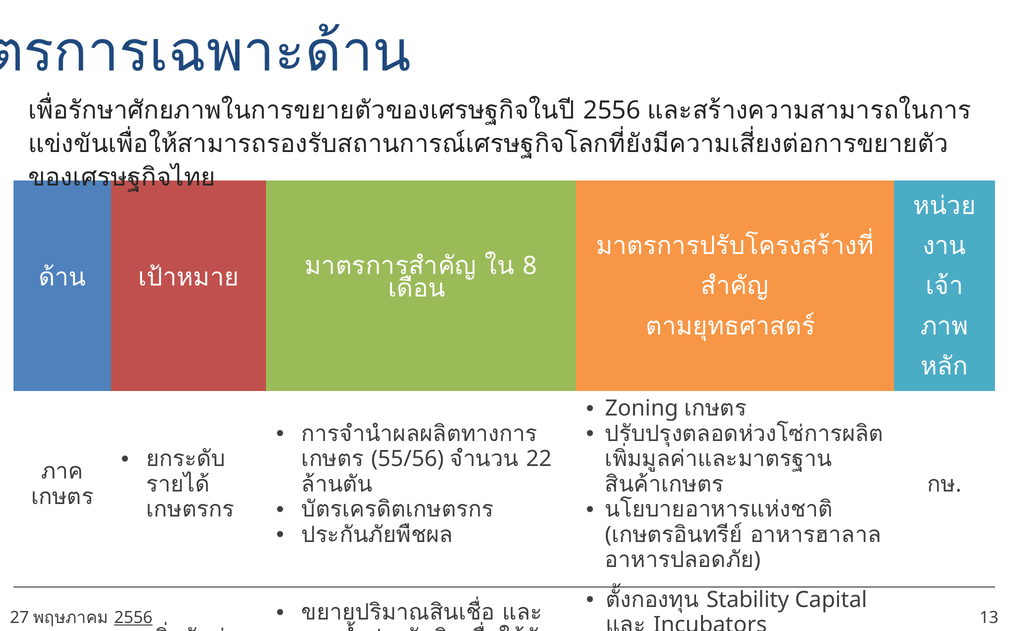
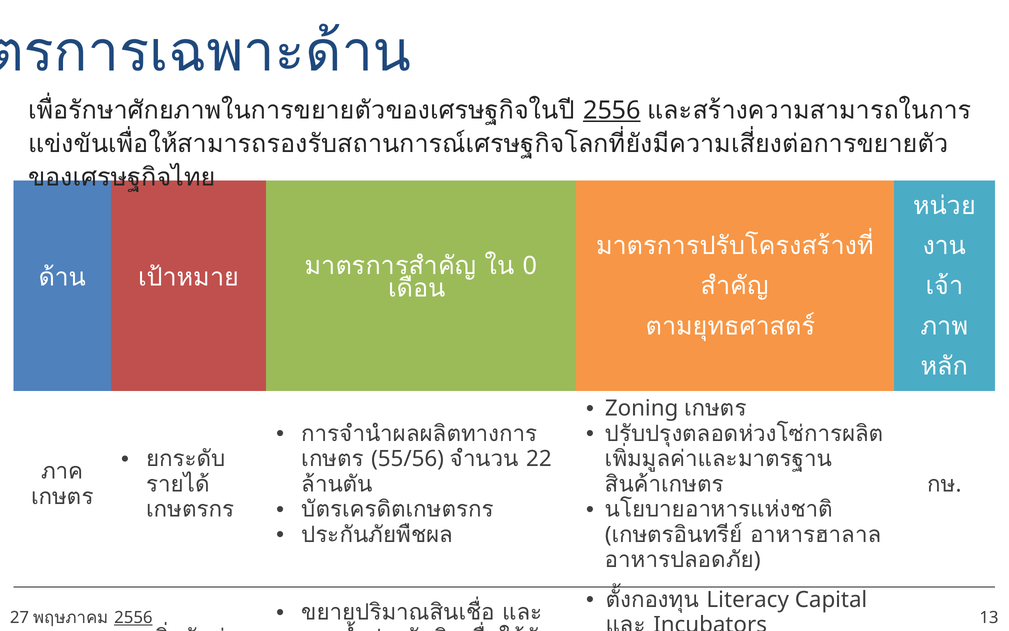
2556 at (612, 110) underline: none -> present
8: 8 -> 0
Stability: Stability -> Literacy
